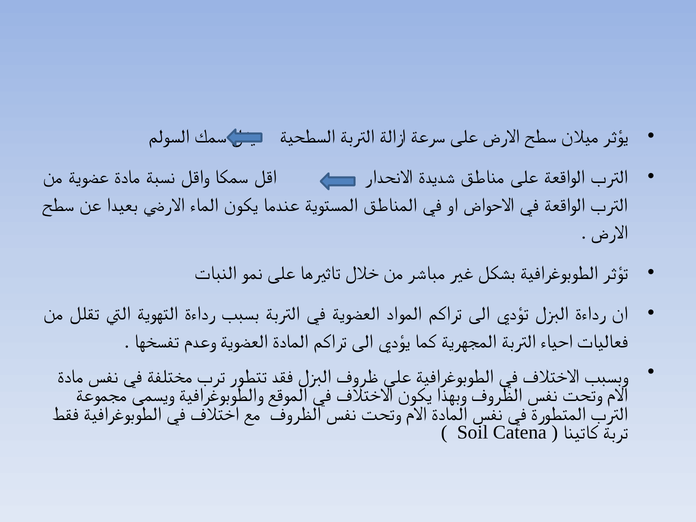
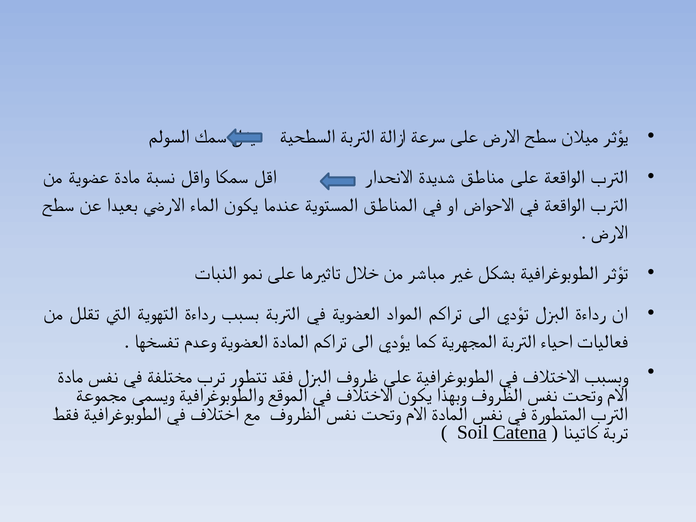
Catena underline: none -> present
